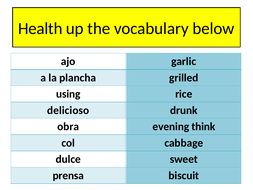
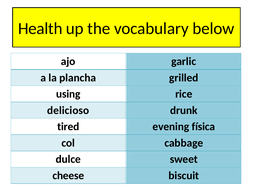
obra: obra -> tired
think: think -> física
prensa: prensa -> cheese
